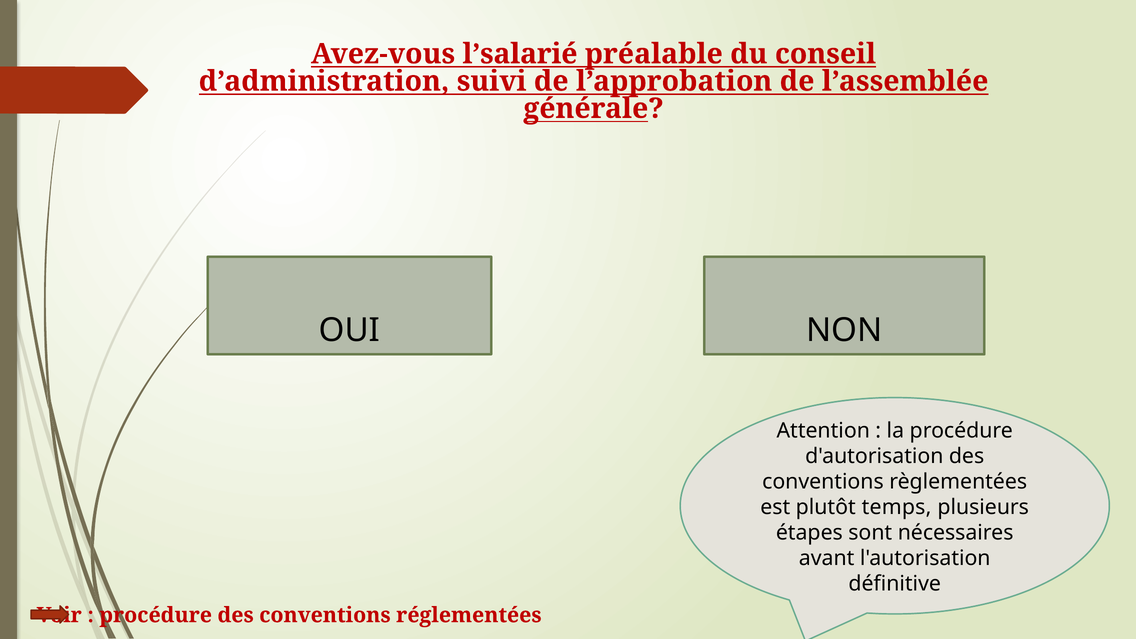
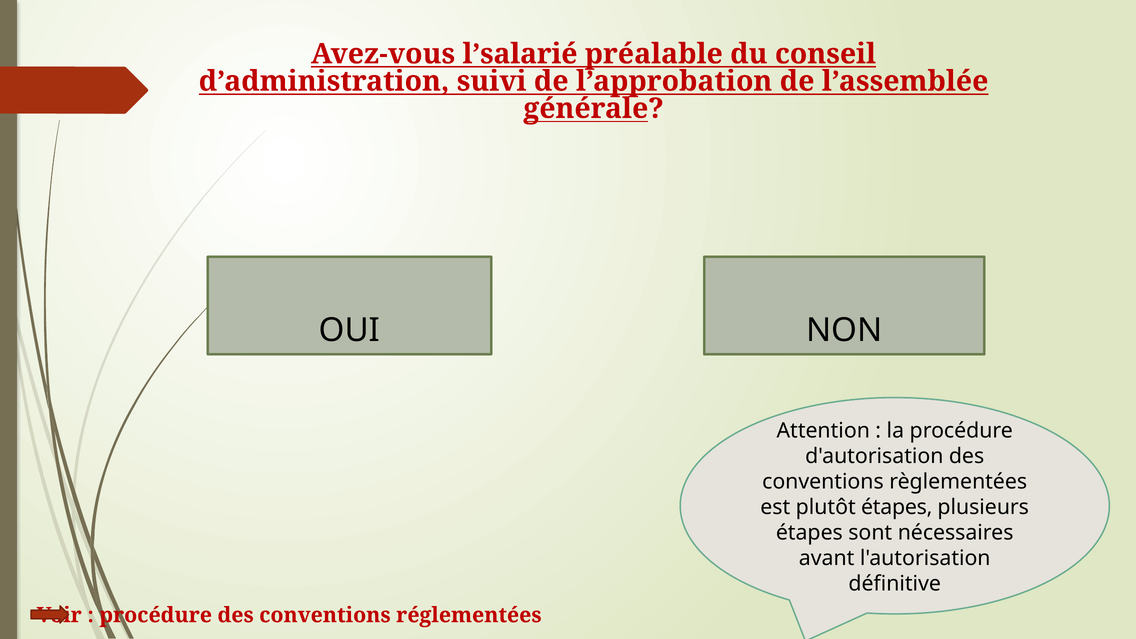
plutôt temps: temps -> étapes
